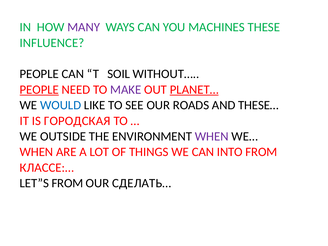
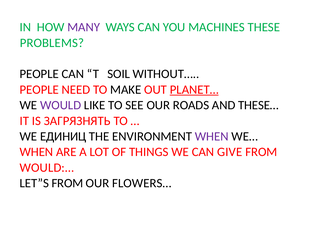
INFLUENCE: INFLUENCE -> PROBLEMS
PEOPLE at (39, 90) underline: present -> none
MAKE colour: purple -> black
WOULD colour: blue -> purple
ГОРОДСКАЯ: ГОРОДСКАЯ -> ЗАГРЯЗНЯТЬ
OUTSIDE: OUTSIDE -> ЕДИНИЦ
INTO: INTO -> GIVE
КЛАССЕ:…: КЛАССЕ:… -> WOULD:…
СДЕЛАТЬ…: СДЕЛАТЬ… -> FLOWERS…
